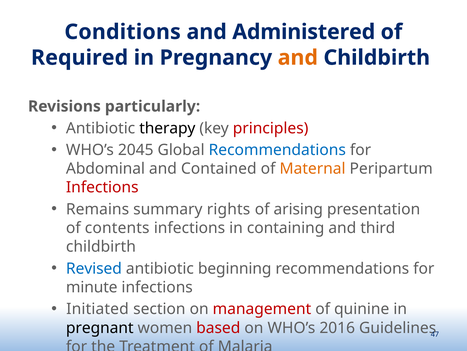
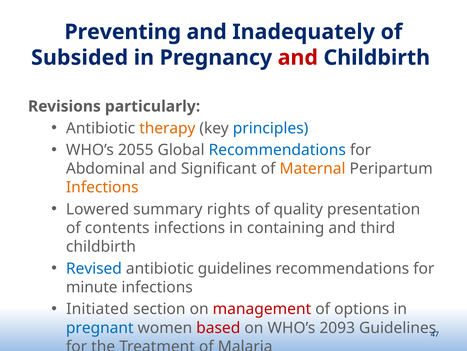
Conditions: Conditions -> Preventing
Administered: Administered -> Inadequately
Required: Required -> Subsided
and at (298, 58) colour: orange -> red
therapy colour: black -> orange
principles colour: red -> blue
2045: 2045 -> 2055
Contained: Contained -> Significant
Infections at (102, 187) colour: red -> orange
Remains: Remains -> Lowered
arising: arising -> quality
antibiotic beginning: beginning -> guidelines
quinine: quinine -> options
pregnant colour: black -> blue
2016: 2016 -> 2093
